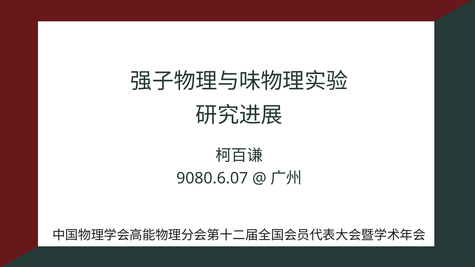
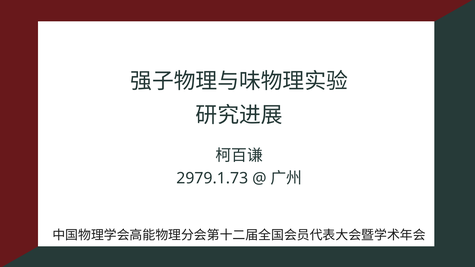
9080.6.07: 9080.6.07 -> 2979.1.73
